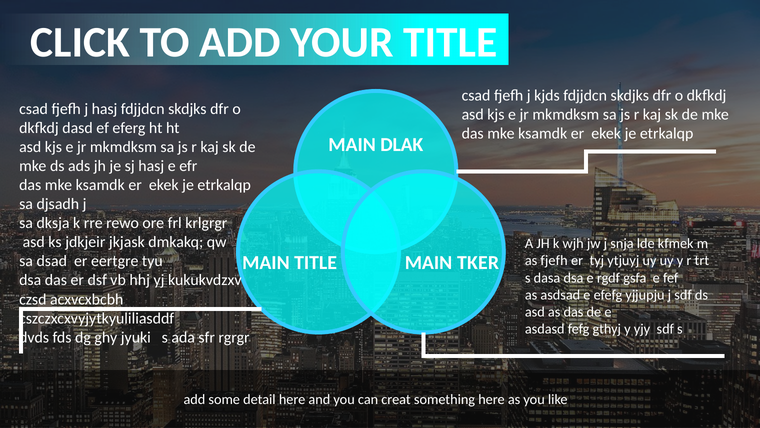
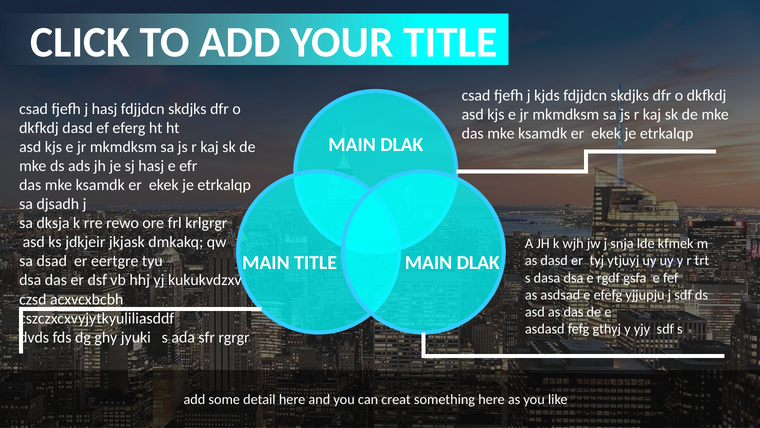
MAIN TITLE MAIN TKER: TKER -> DLAK
as fjefh: fjefh -> dasd
